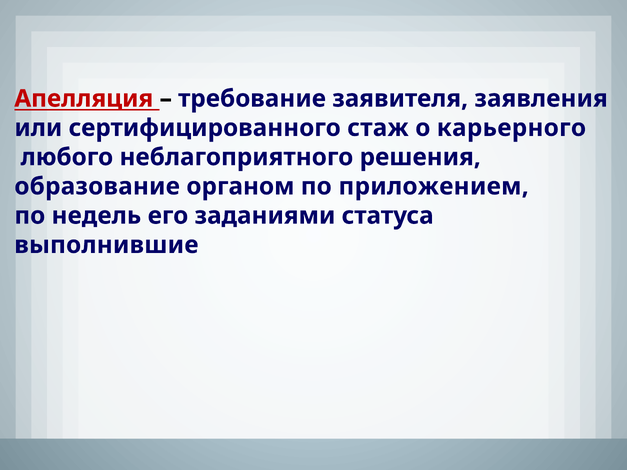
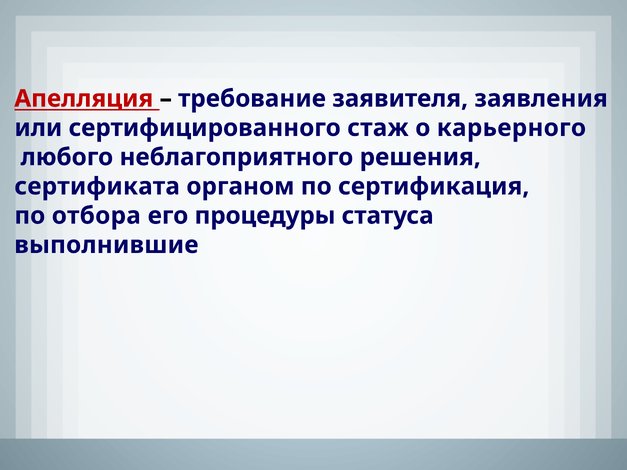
образование: образование -> сертификата
приложением: приложением -> сертификация
недель: недель -> отбора
заданиями: заданиями -> процедуры
